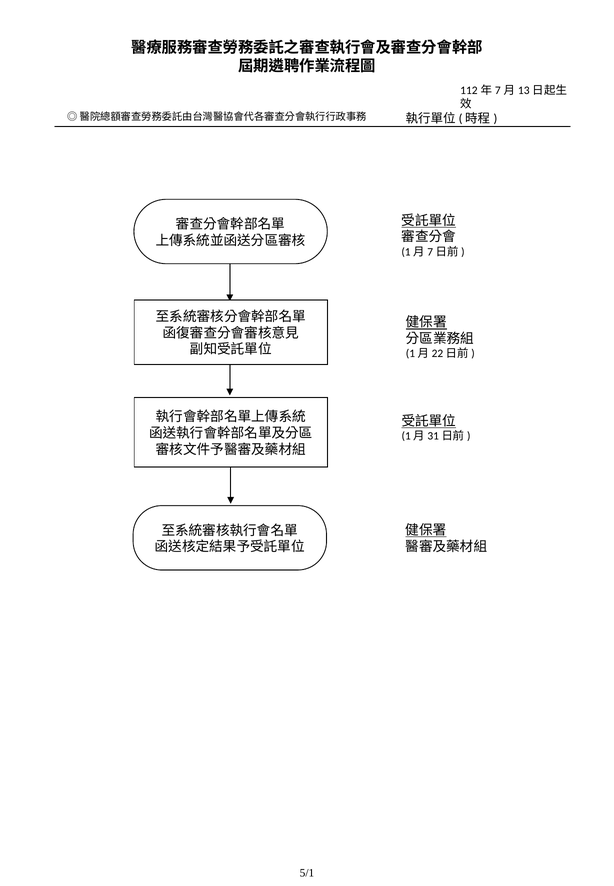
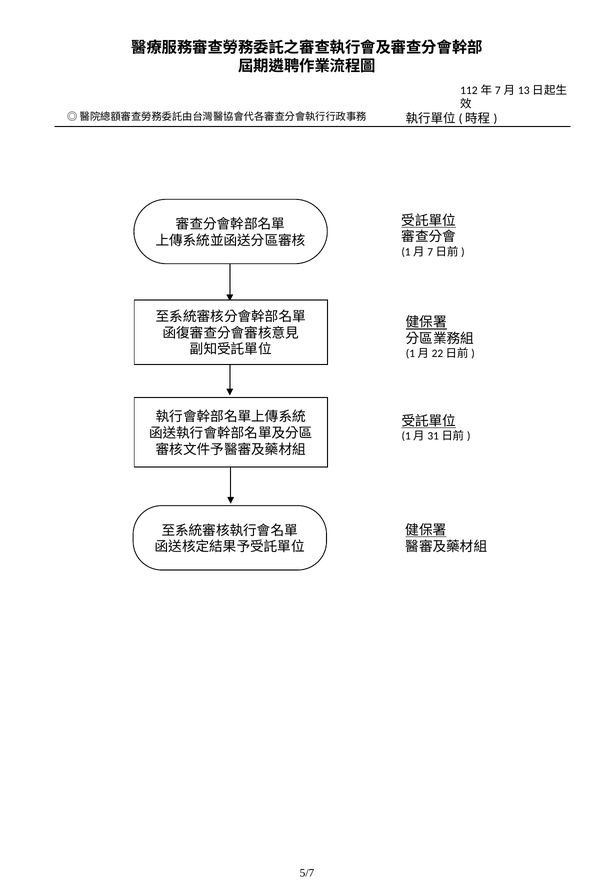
5/1: 5/1 -> 5/7
